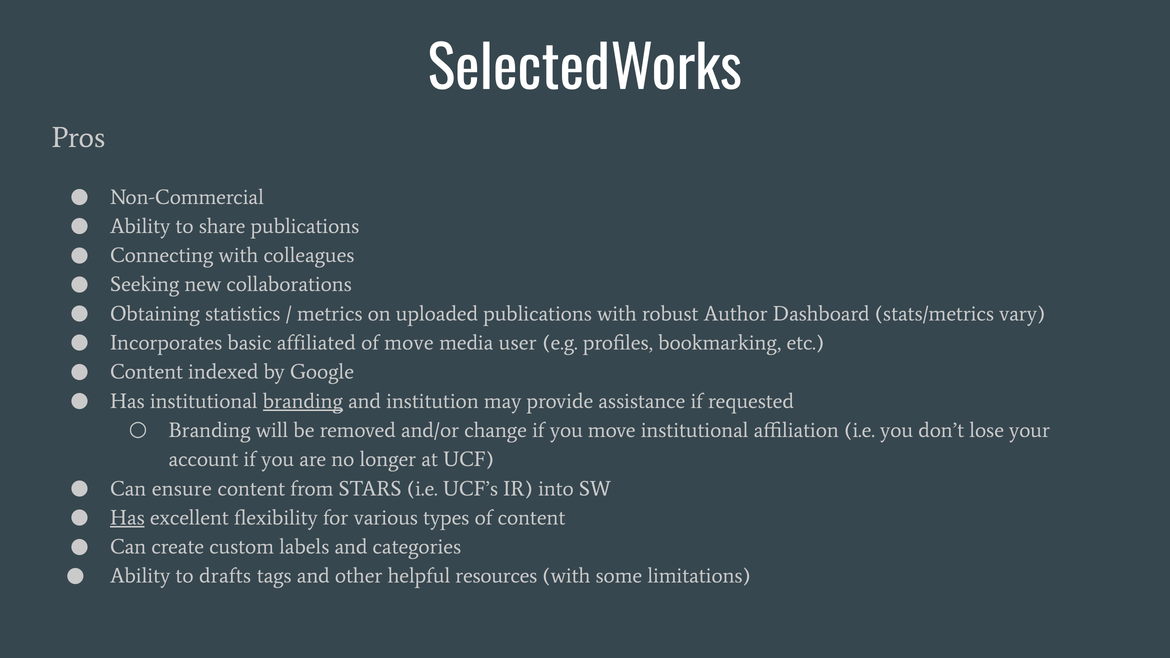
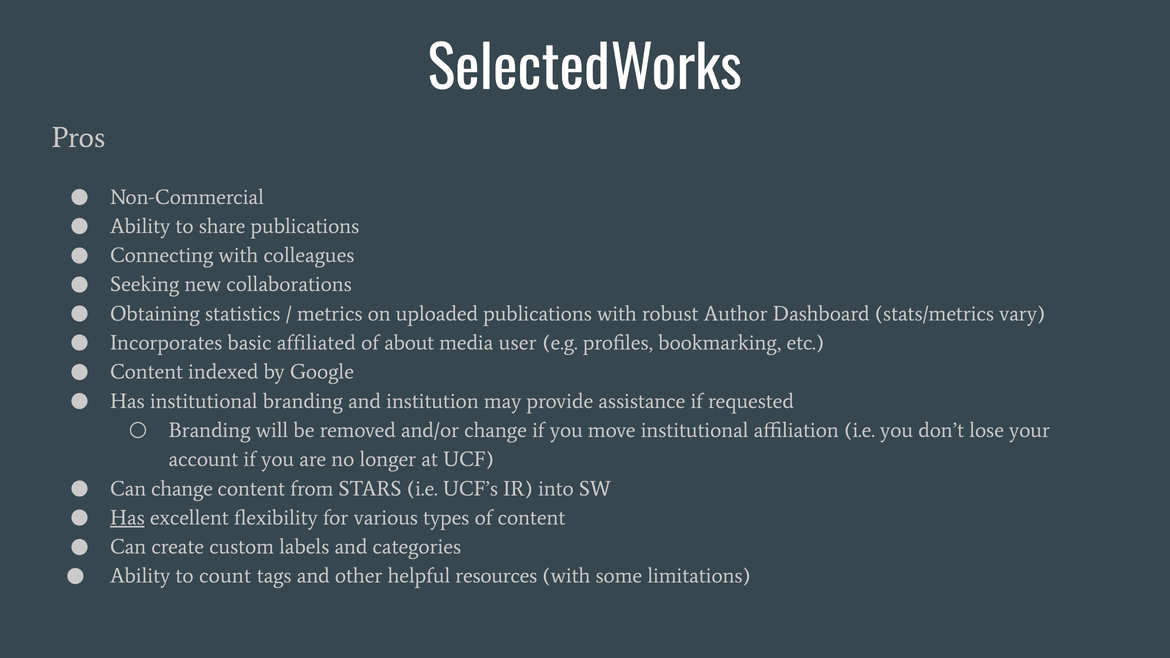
of move: move -> about
branding at (303, 401) underline: present -> none
Can ensure: ensure -> change
drafts: drafts -> count
